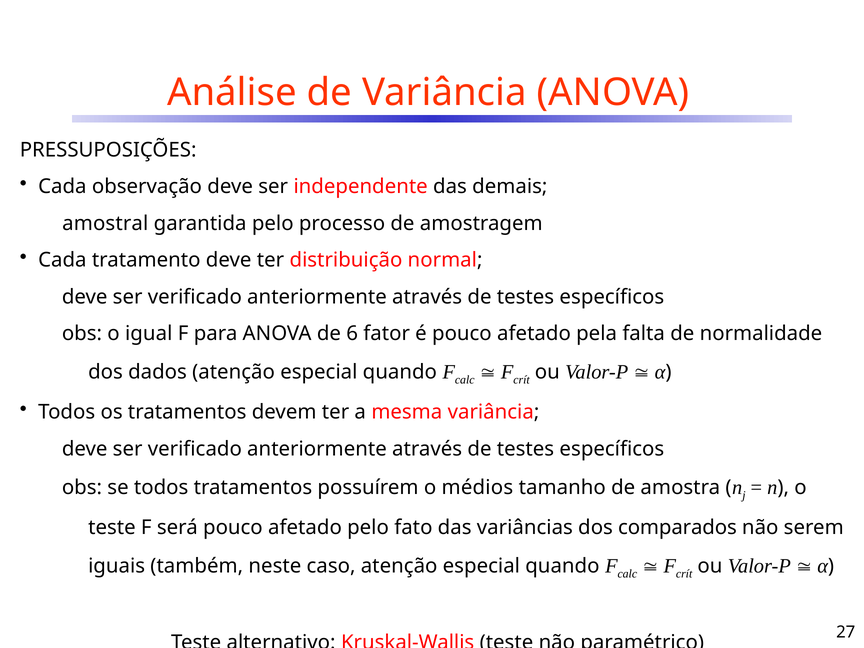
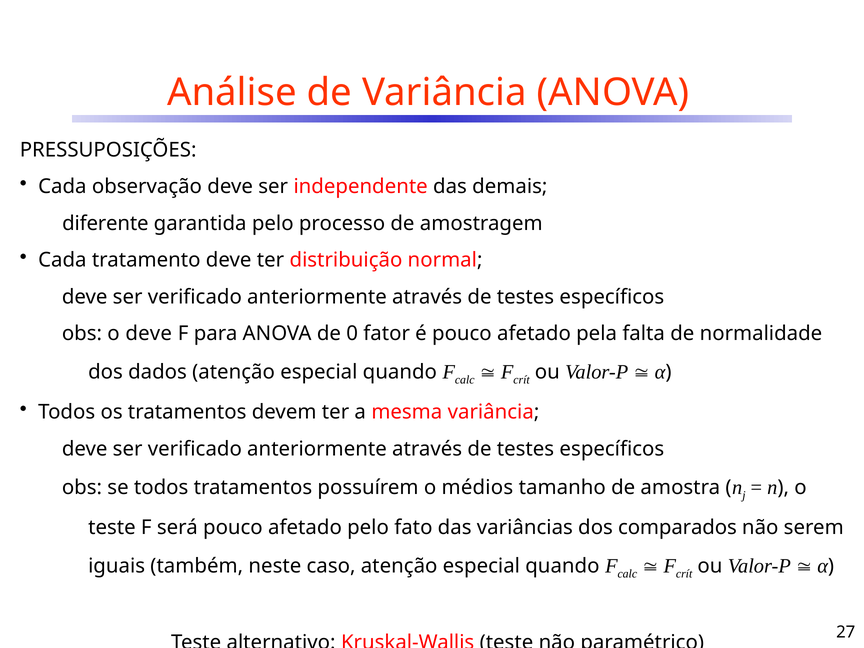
amostral: amostral -> diferente
o igual: igual -> deve
6: 6 -> 0
